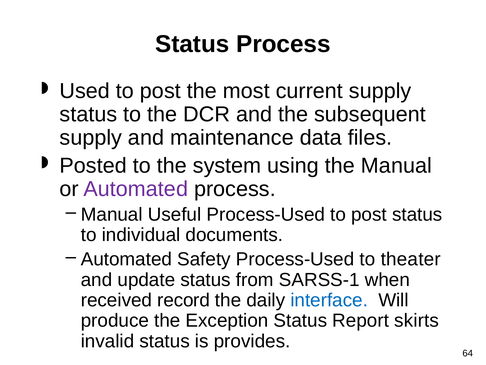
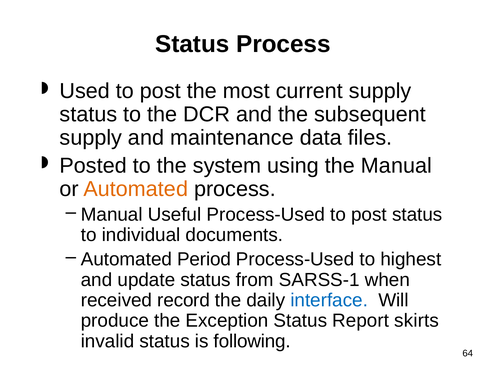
Automated at (136, 189) colour: purple -> orange
Safety: Safety -> Period
theater: theater -> highest
provides: provides -> following
